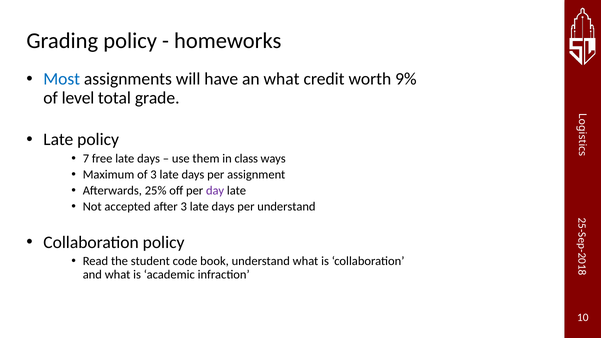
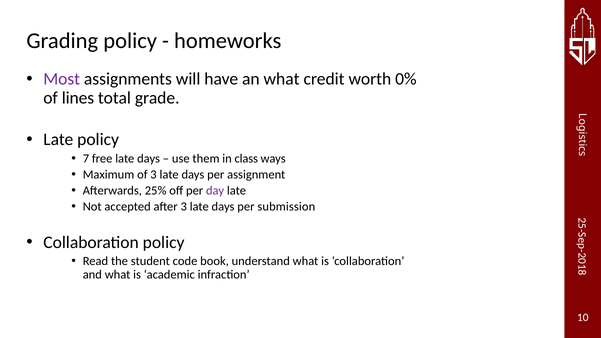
Most colour: blue -> purple
9%: 9% -> 0%
level: level -> lines
per understand: understand -> submission
